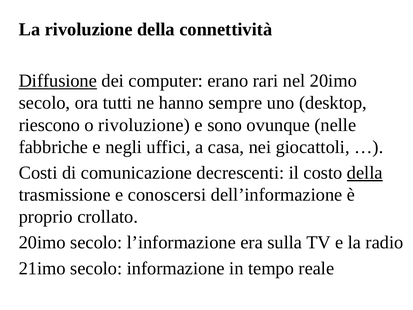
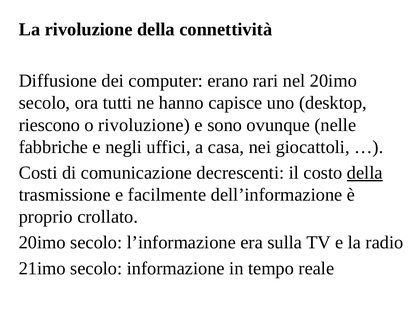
Diffusione underline: present -> none
sempre: sempre -> capisce
conoscersi: conoscersi -> facilmente
